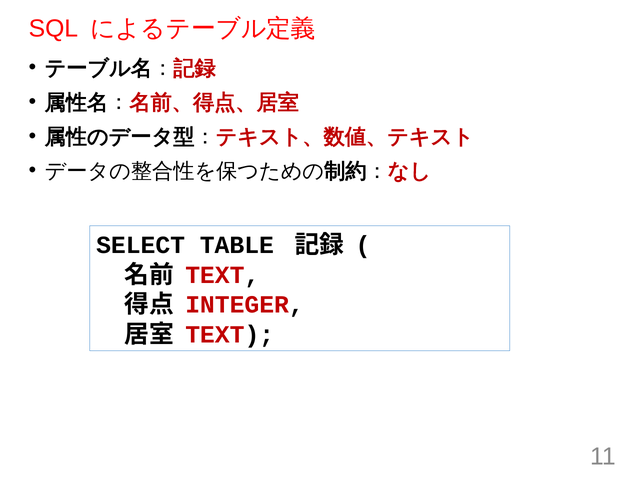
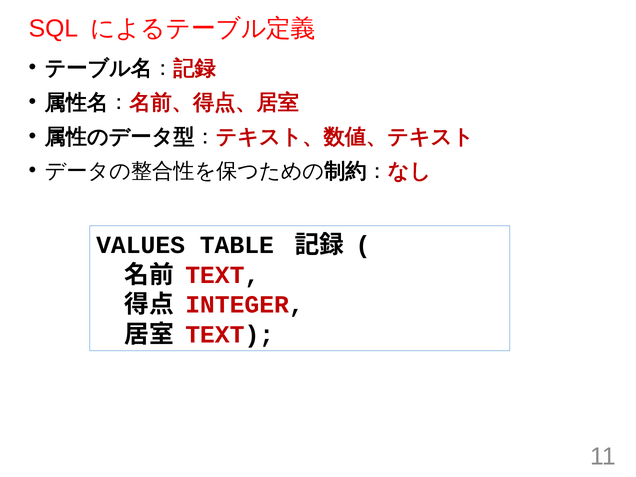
SELECT: SELECT -> VALUES
